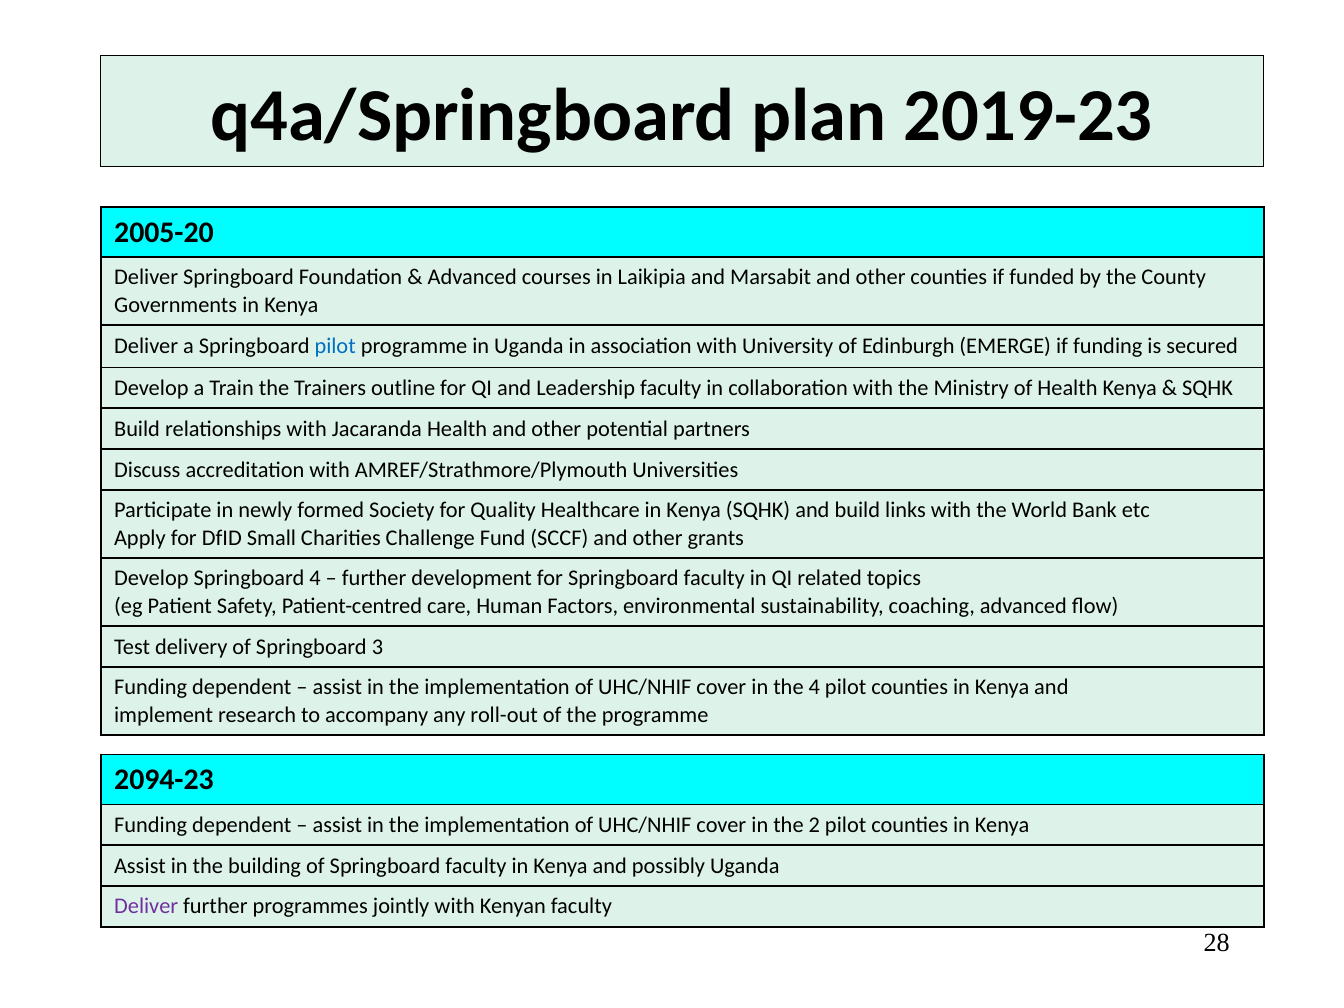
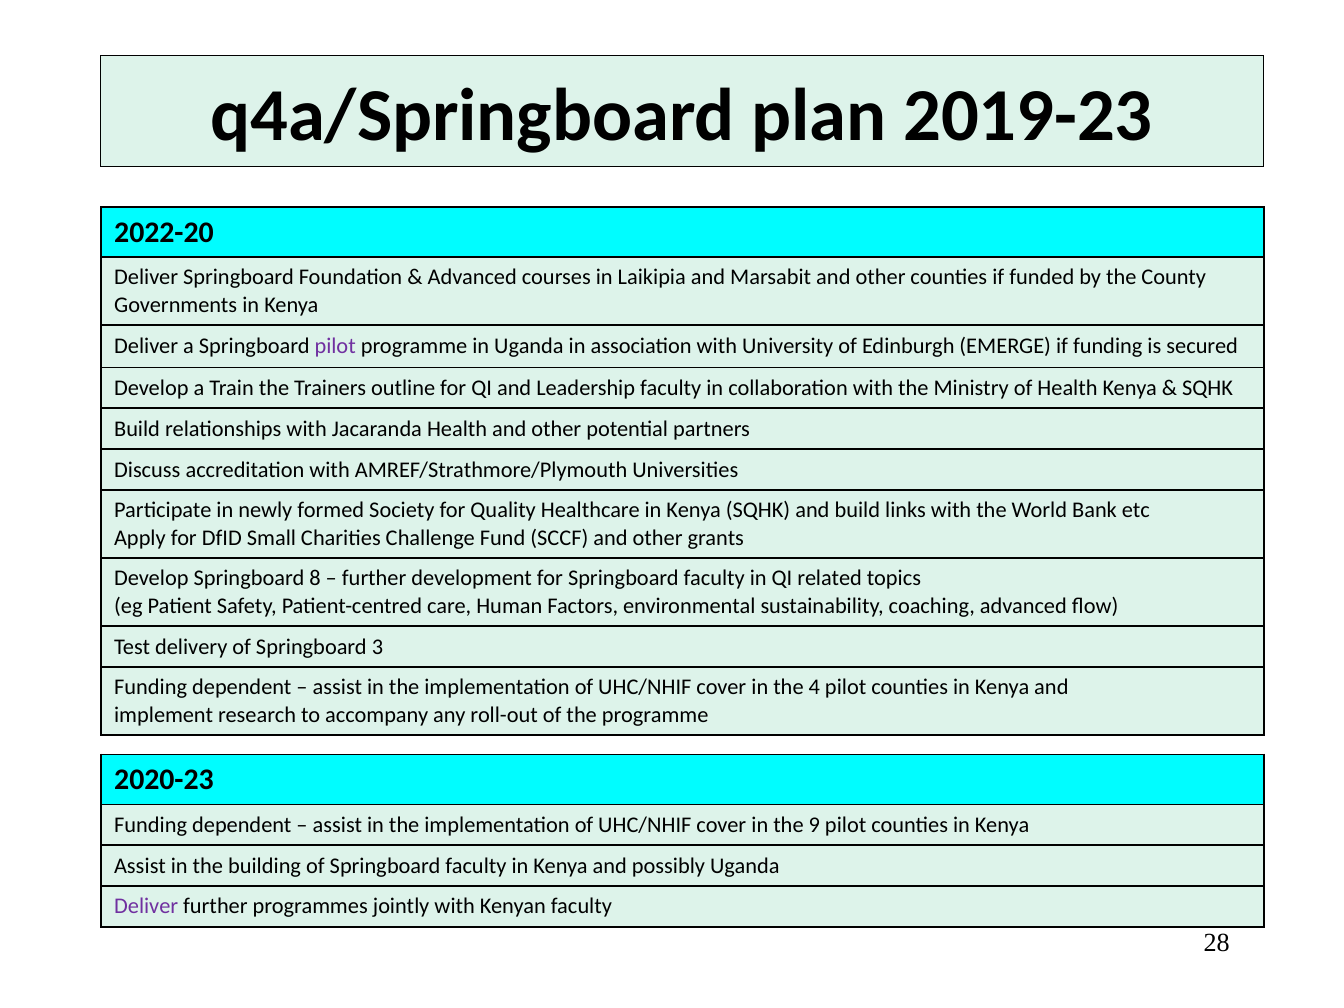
2005-20: 2005-20 -> 2022-20
pilot at (335, 346) colour: blue -> purple
Springboard 4: 4 -> 8
2094-23: 2094-23 -> 2020-23
2: 2 -> 9
